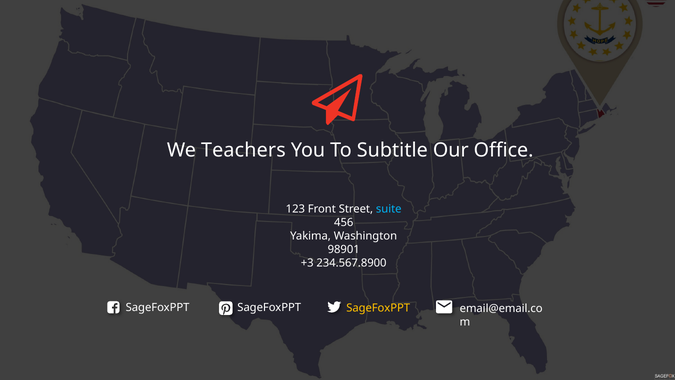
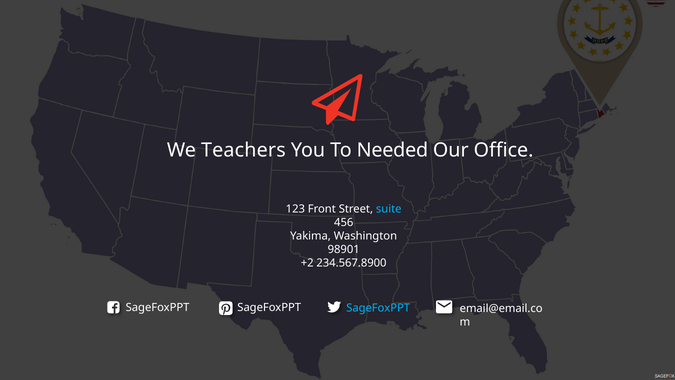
Subtitle: Subtitle -> Needed
+3: +3 -> +2
SageFoxPPT at (378, 308) colour: yellow -> light blue
